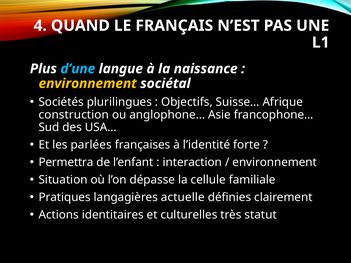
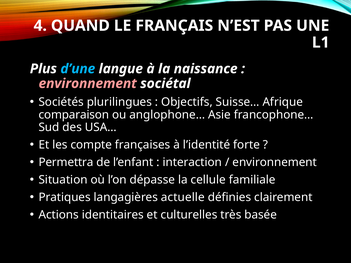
environnement at (88, 84) colour: yellow -> pink
construction: construction -> comparaison
parlées: parlées -> compte
statut: statut -> basée
